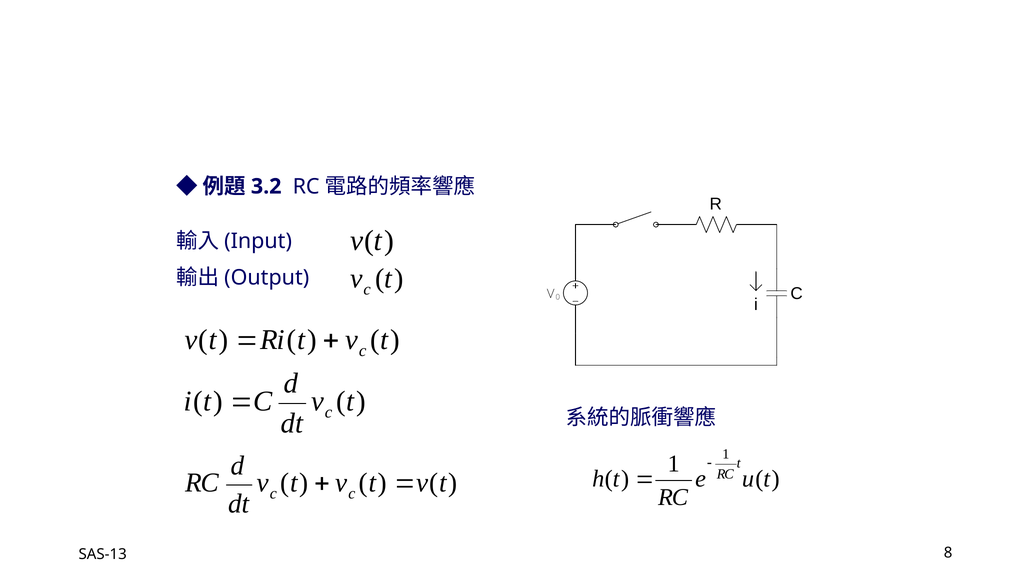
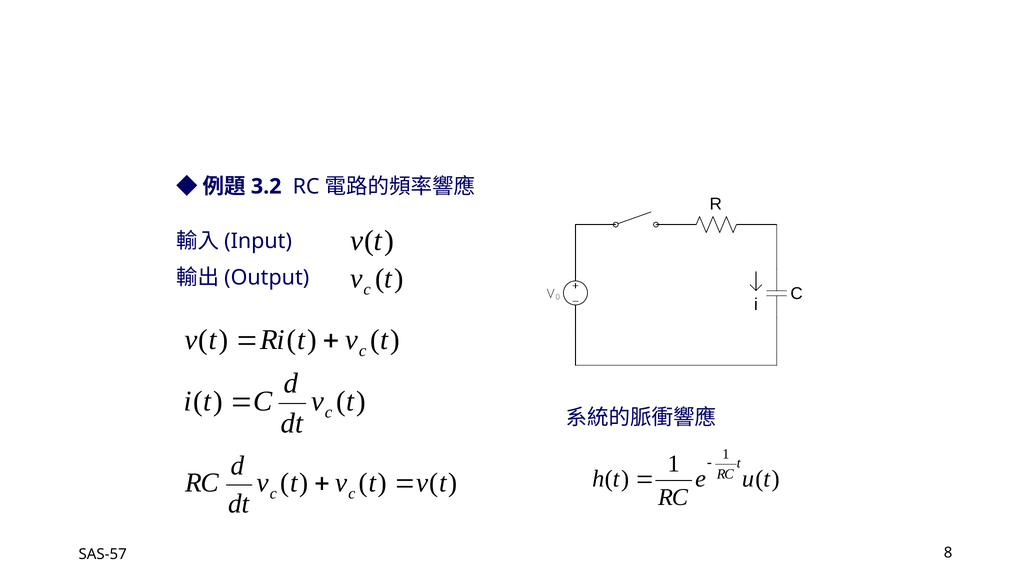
SAS-13: SAS-13 -> SAS-57
